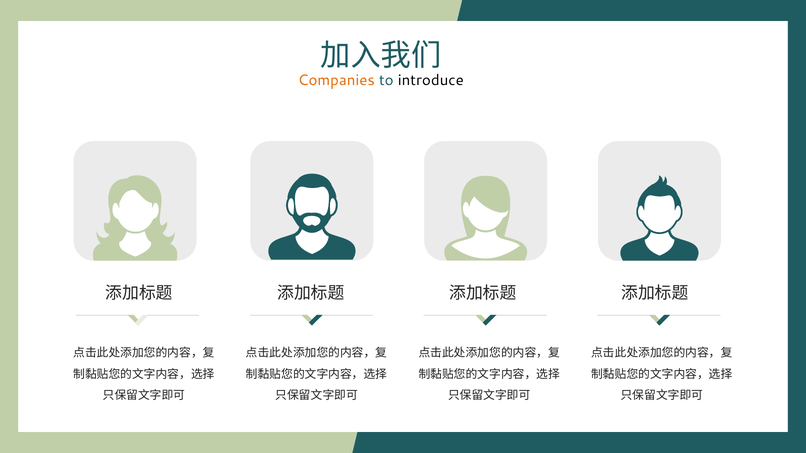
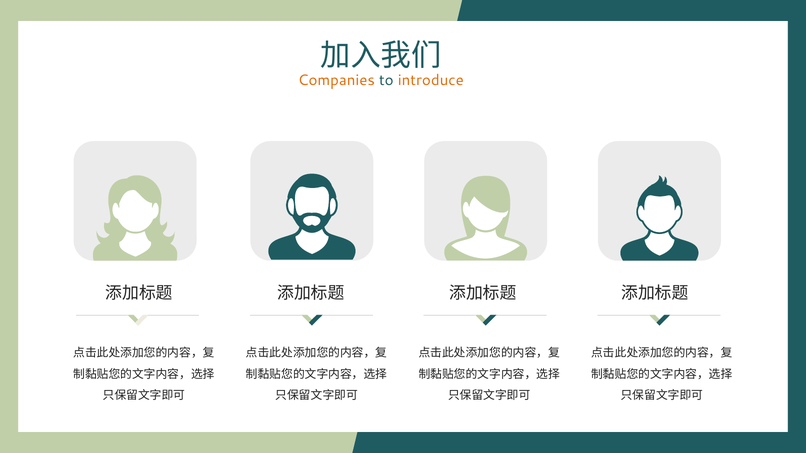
introduce colour: black -> orange
